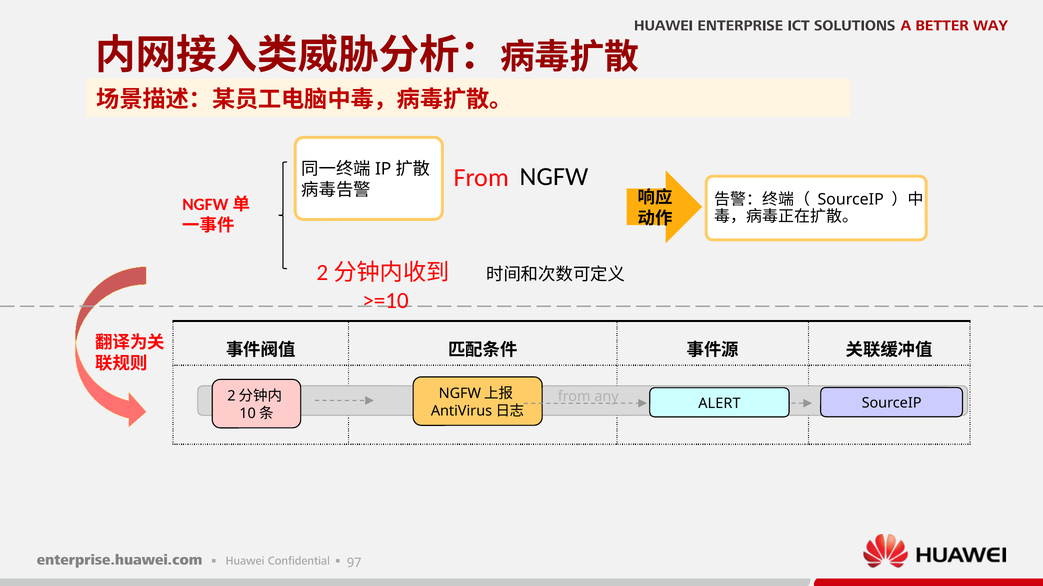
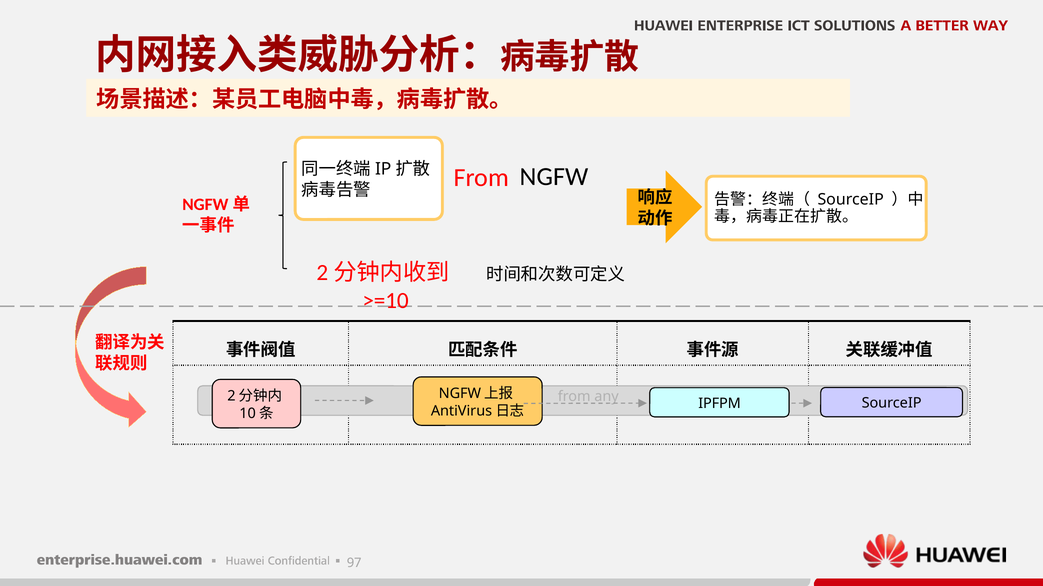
ALERT: ALERT -> IPFPM
